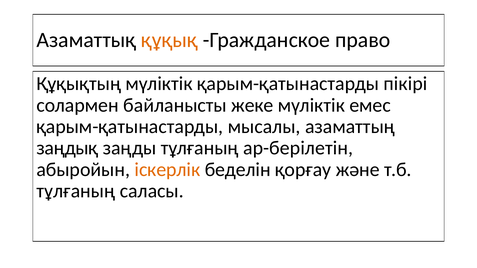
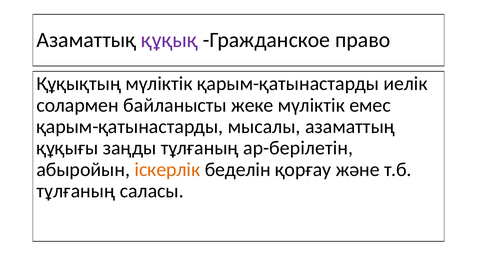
құқық colour: orange -> purple
пікірі: пікірі -> иелік
заңдық: заңдық -> құқығы
